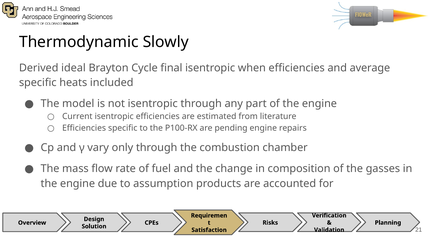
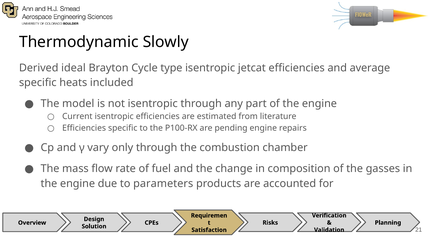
final: final -> type
when: when -> jetcat
assumption: assumption -> parameters
